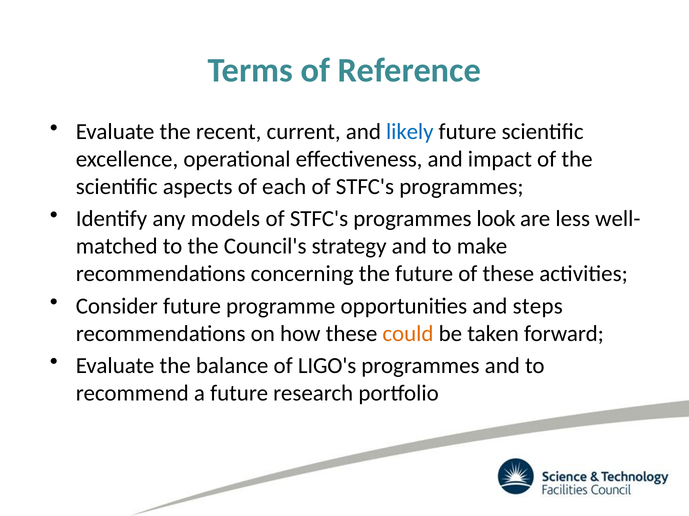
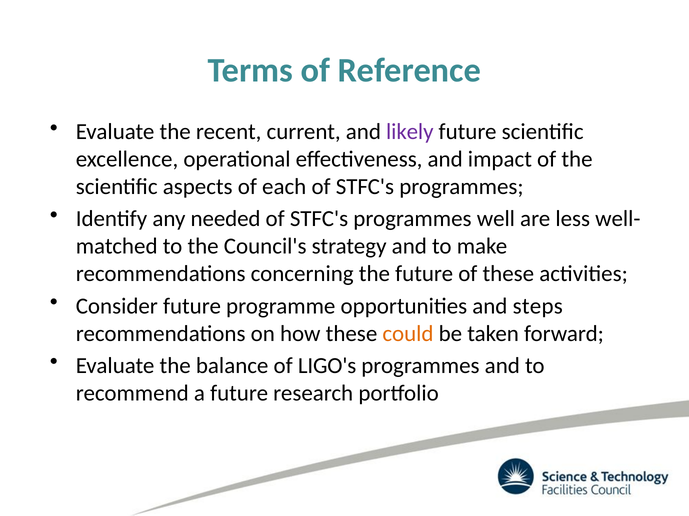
likely colour: blue -> purple
models: models -> needed
look: look -> well
